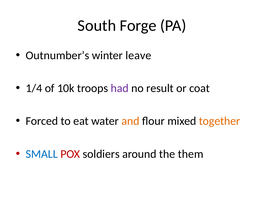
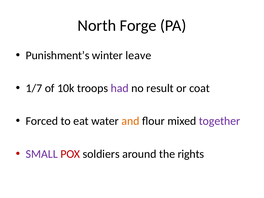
South: South -> North
Outnumber’s: Outnumber’s -> Punishment’s
1/4: 1/4 -> 1/7
together colour: orange -> purple
SMALL colour: blue -> purple
them: them -> rights
